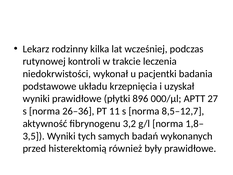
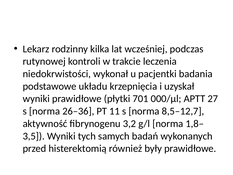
896: 896 -> 701
